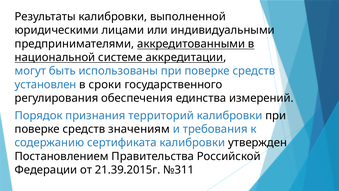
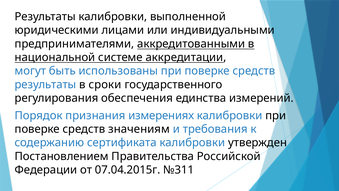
установлен at (46, 84): установлен -> результаты
территорий: территорий -> измерениях
21.39.2015г: 21.39.2015г -> 07.04.2015г
